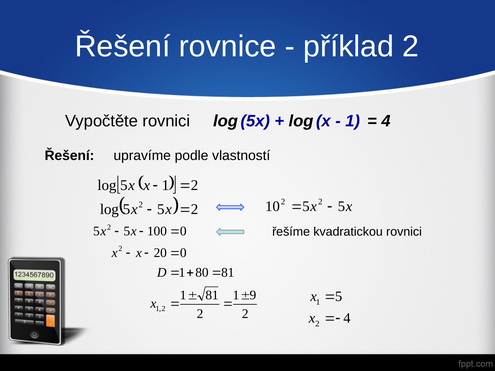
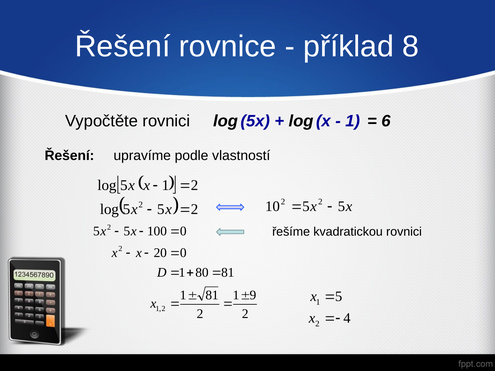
příklad 2: 2 -> 8
4 at (386, 121): 4 -> 6
